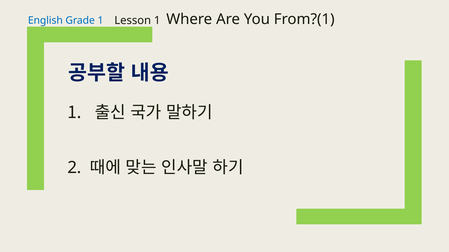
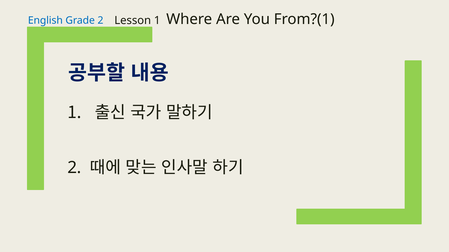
Grade 1: 1 -> 2
